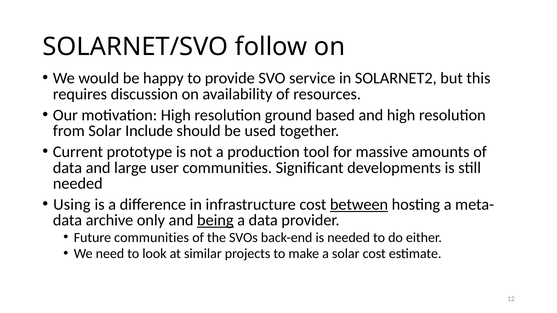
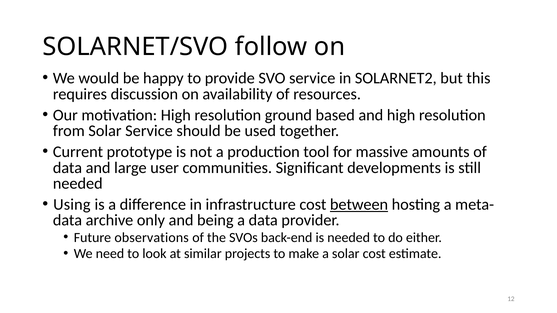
Solar Include: Include -> Service
being underline: present -> none
Future communities: communities -> observations
